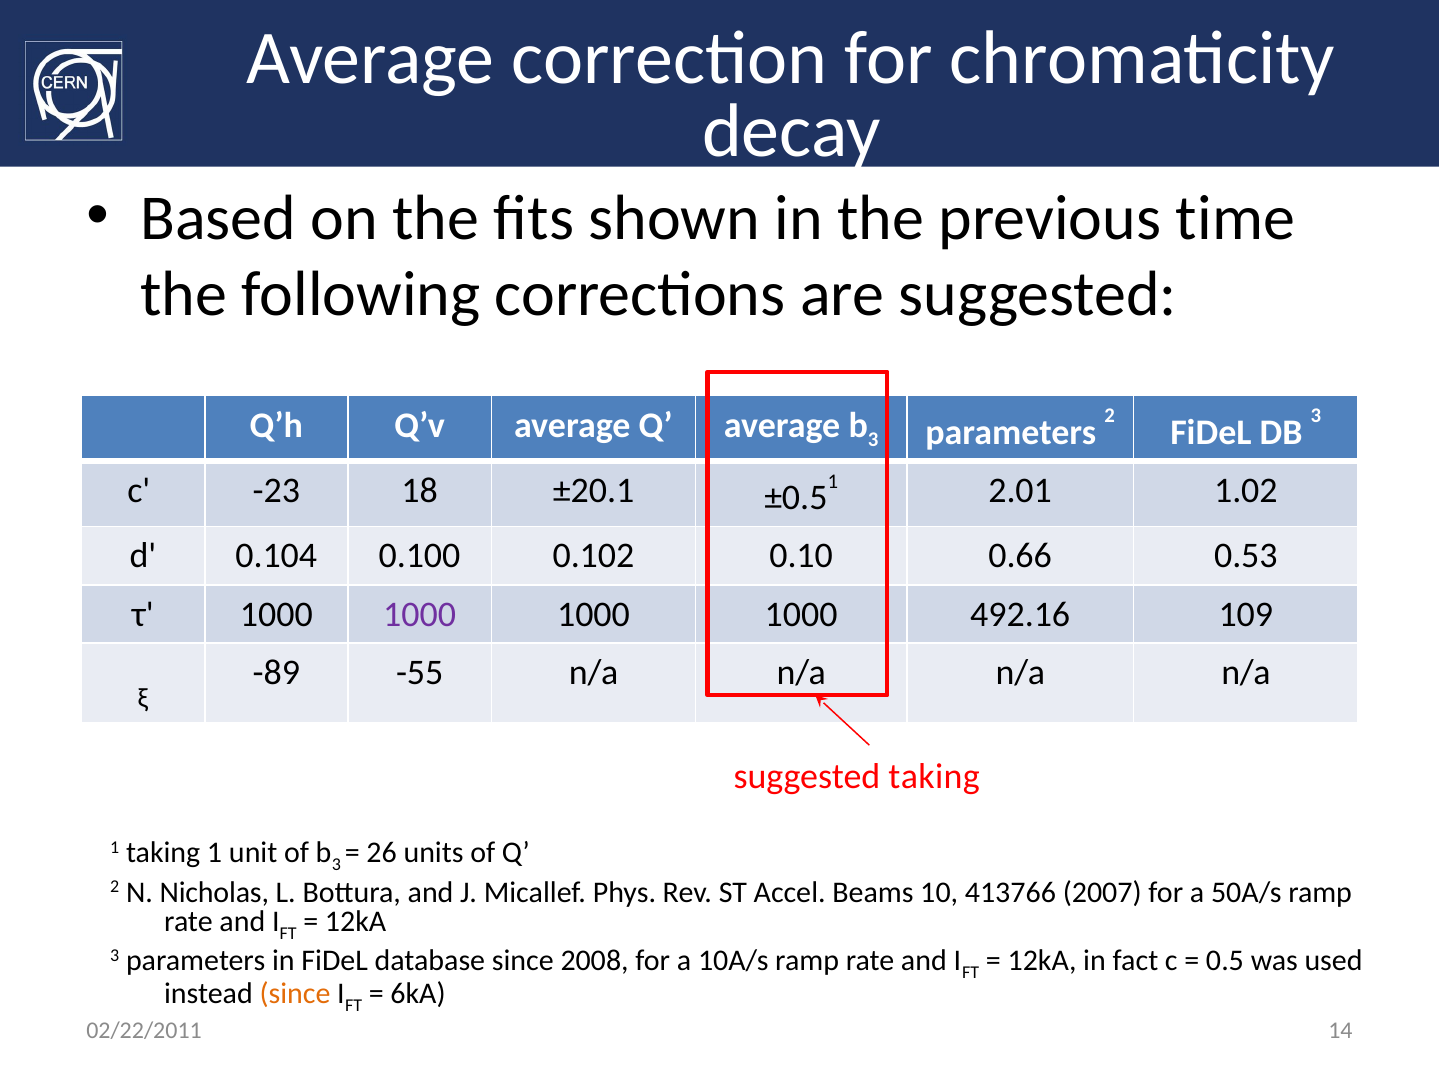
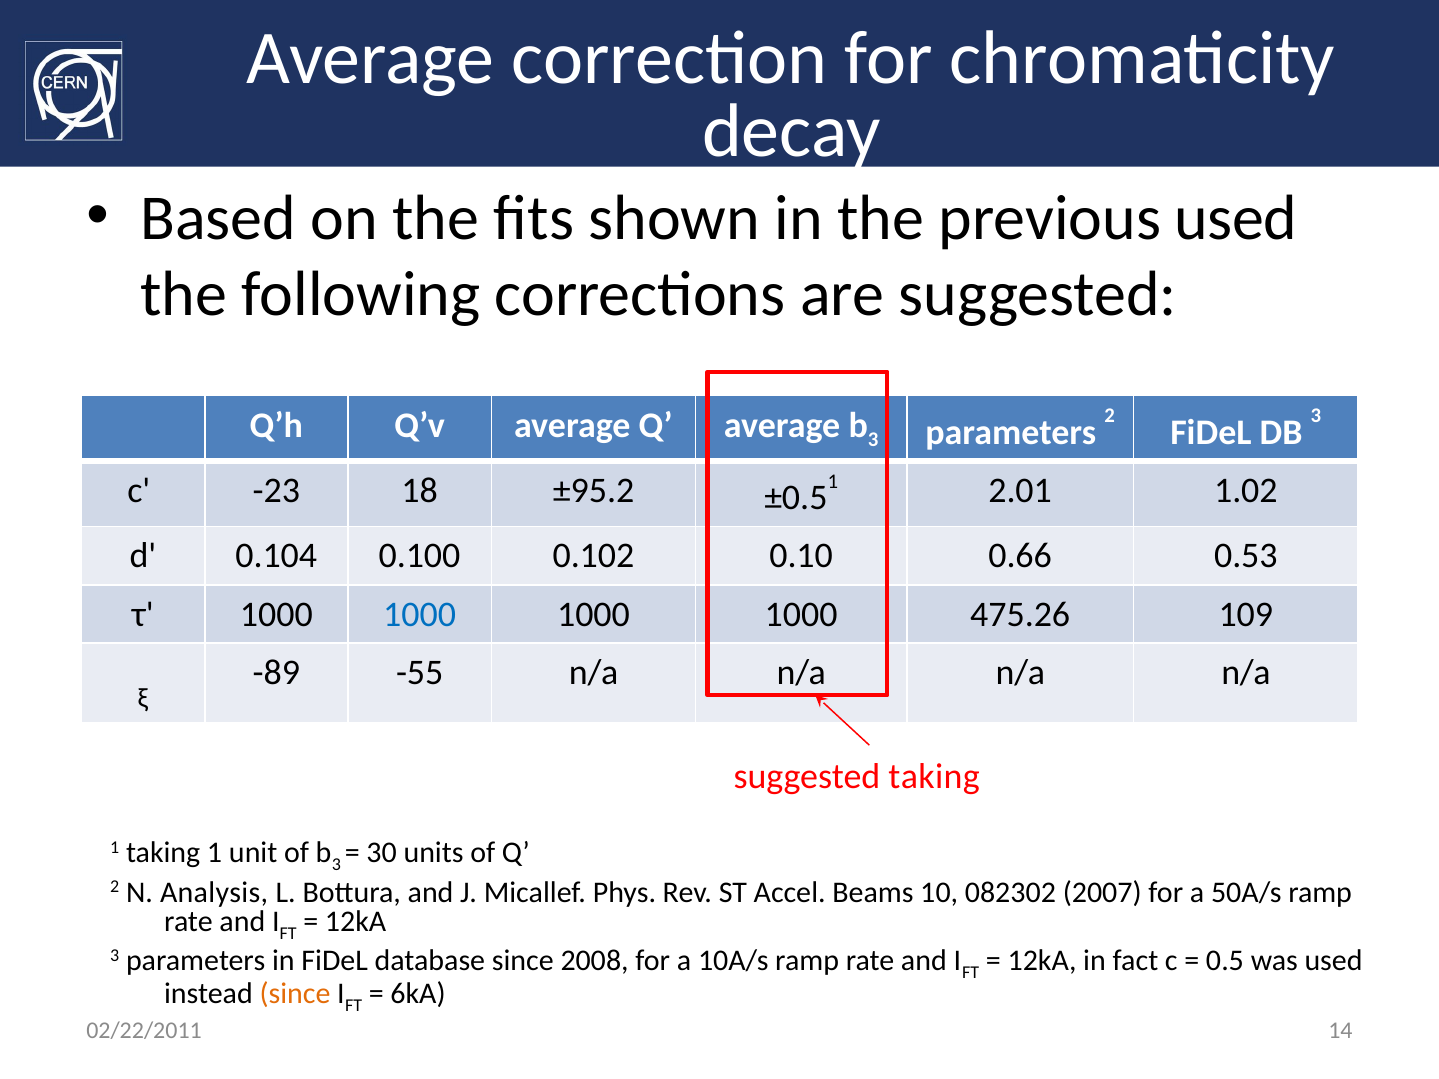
previous time: time -> used
±20.1: ±20.1 -> ±95.2
1000 at (420, 615) colour: purple -> blue
492.16: 492.16 -> 475.26
26: 26 -> 30
Nicholas: Nicholas -> Analysis
413766: 413766 -> 082302
